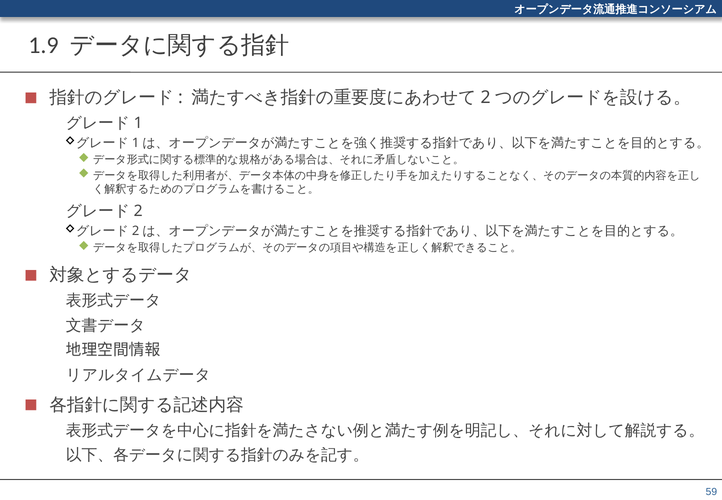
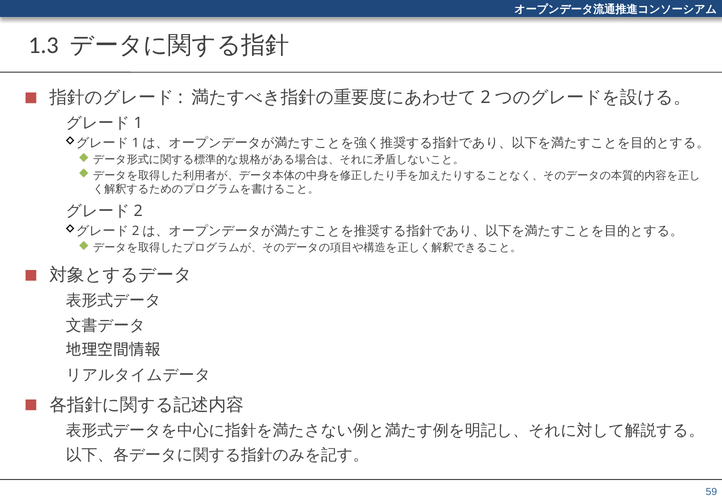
1.9: 1.9 -> 1.3
